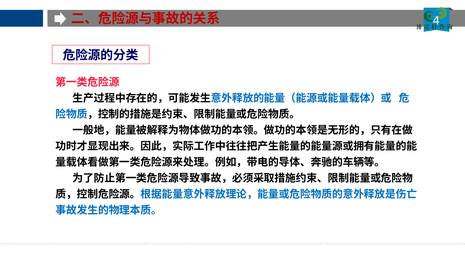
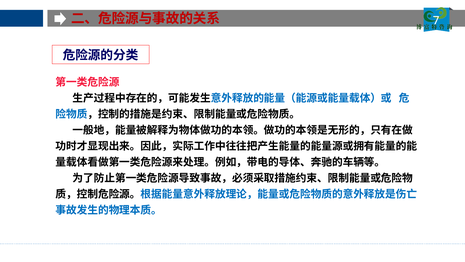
4: 4 -> 7
